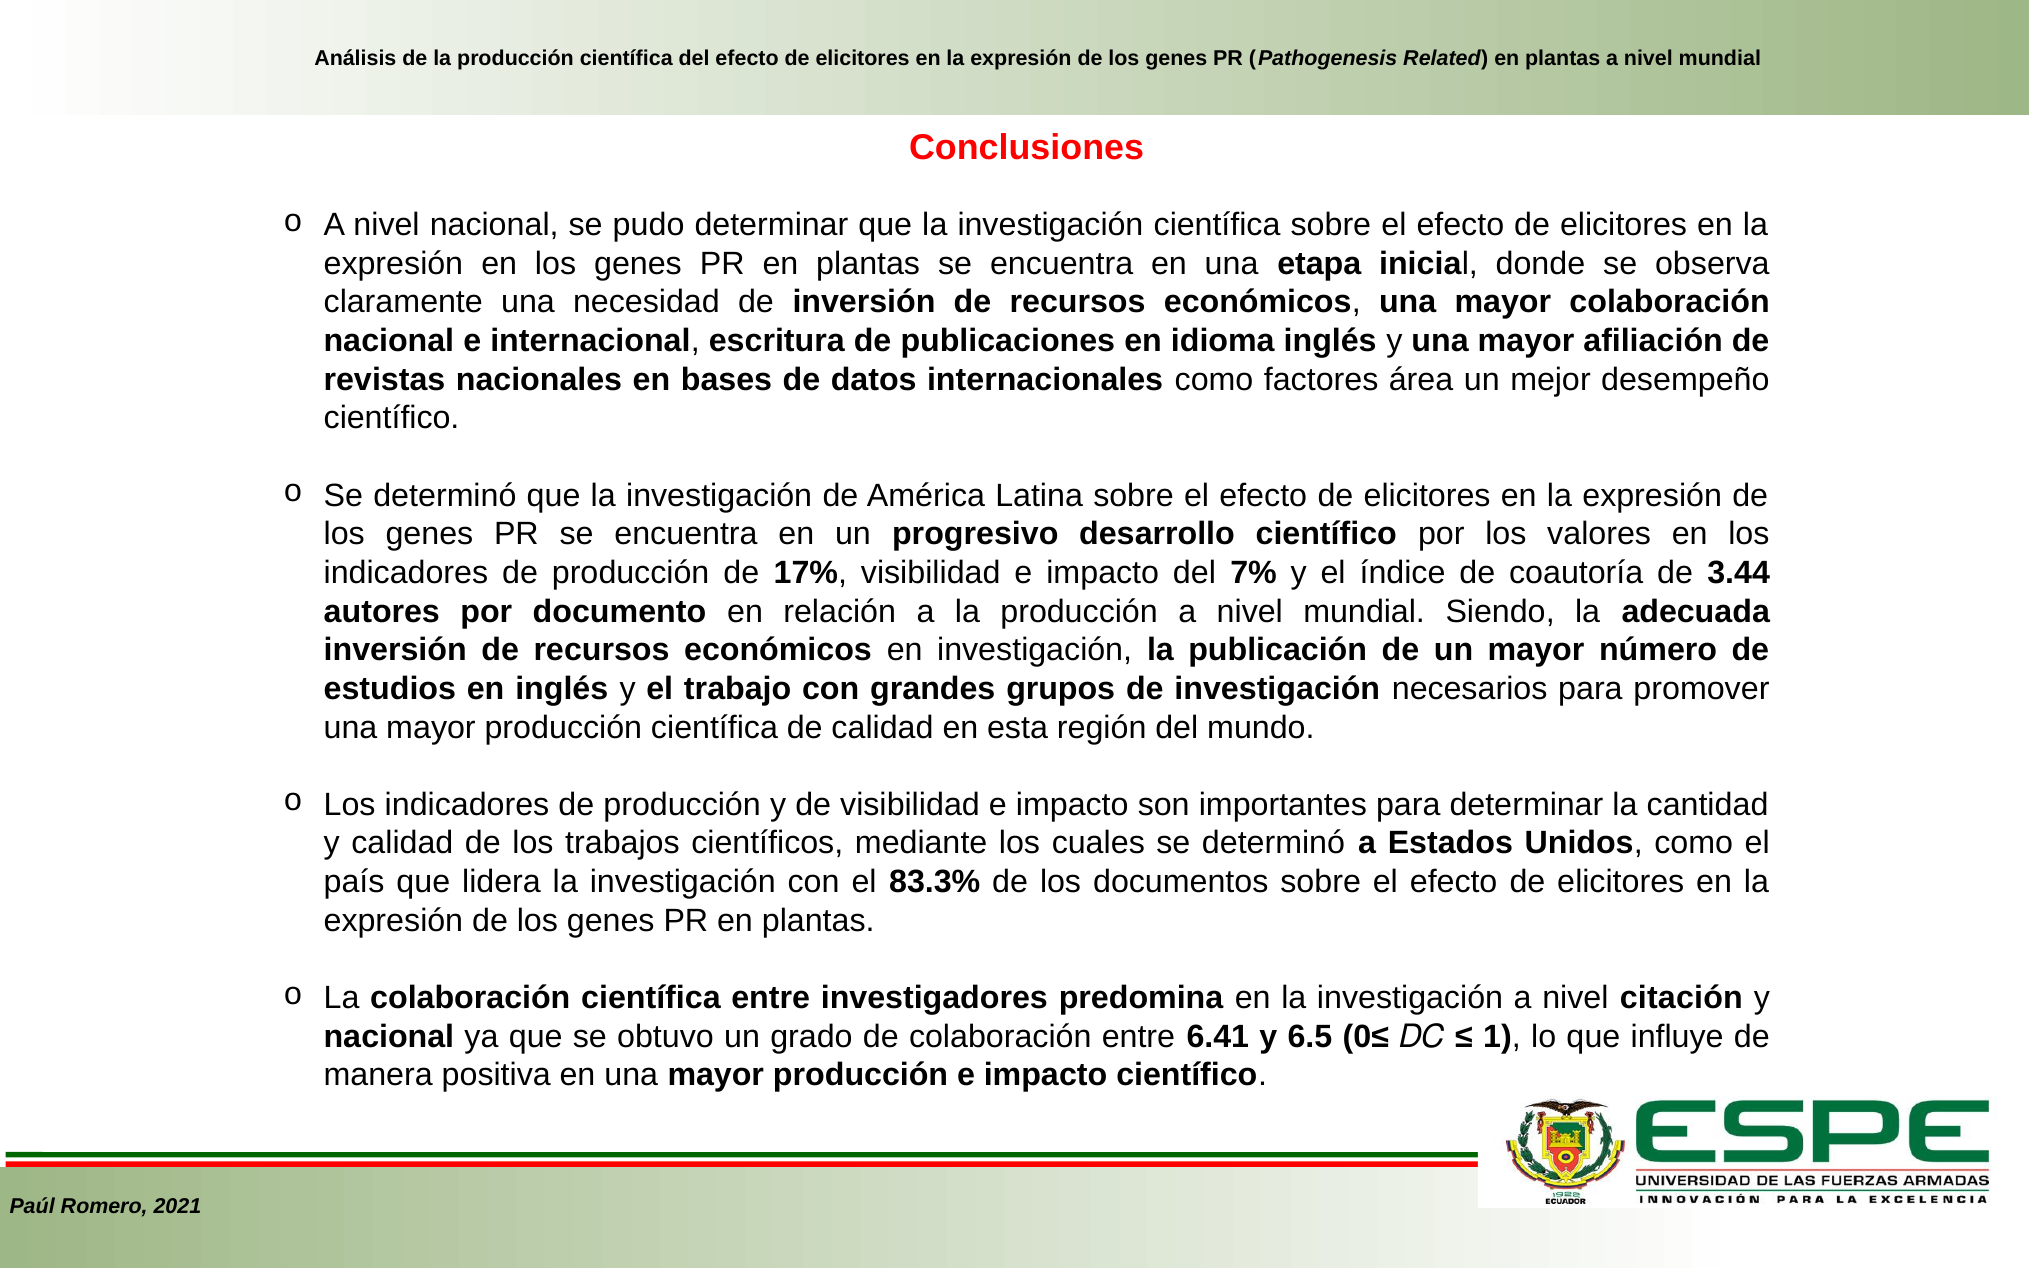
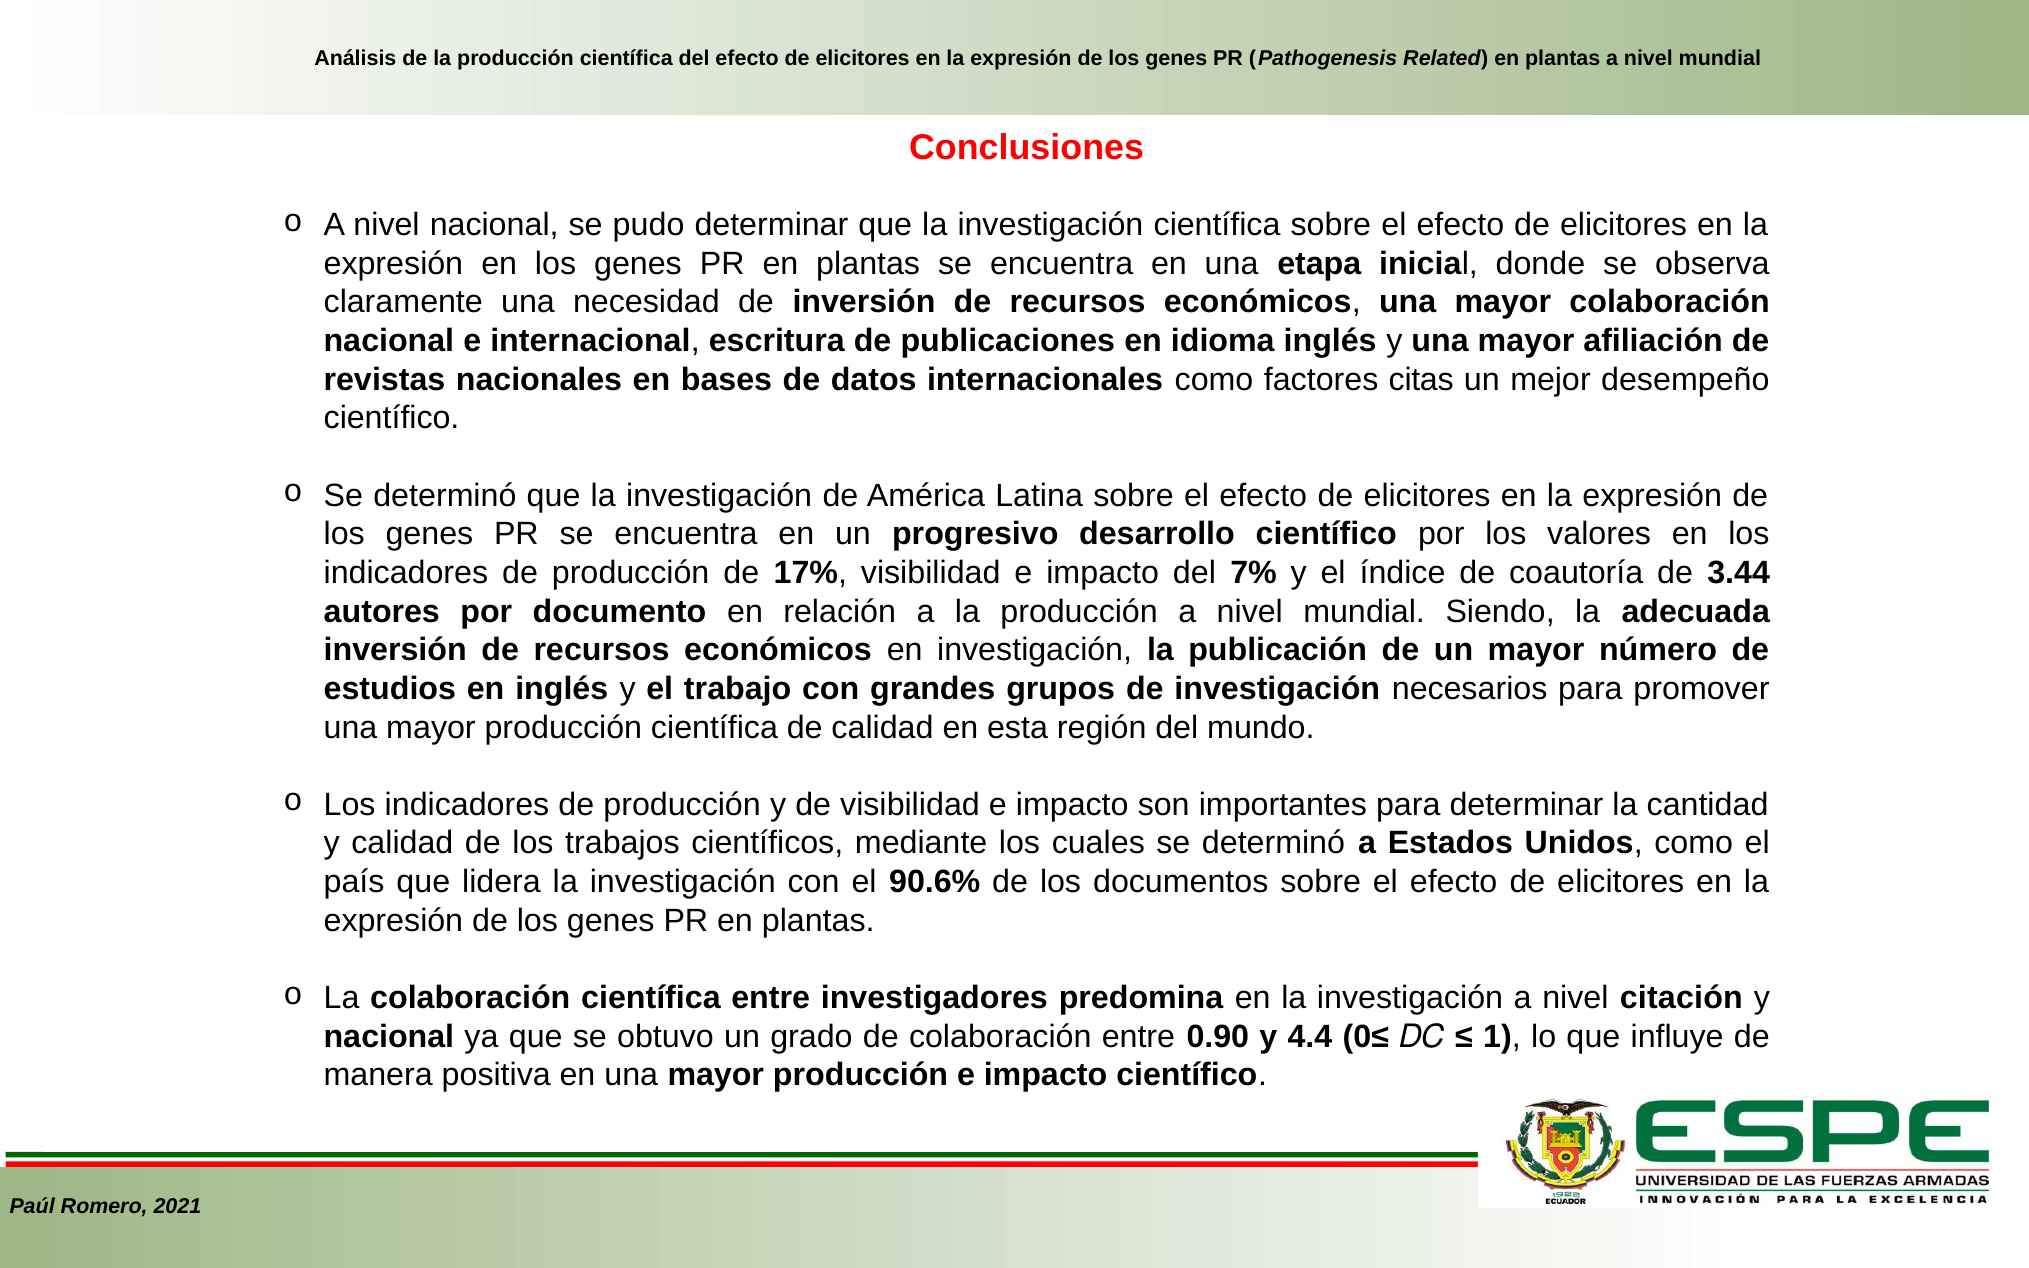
área: área -> citas
83.3%: 83.3% -> 90.6%
6.41: 6.41 -> 0.90
6.5: 6.5 -> 4.4
